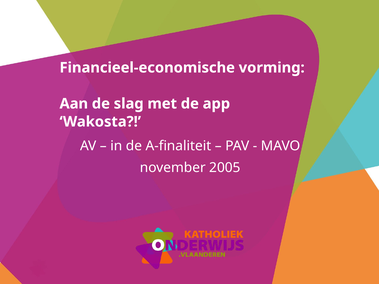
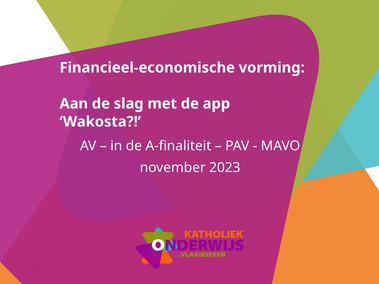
2005: 2005 -> 2023
